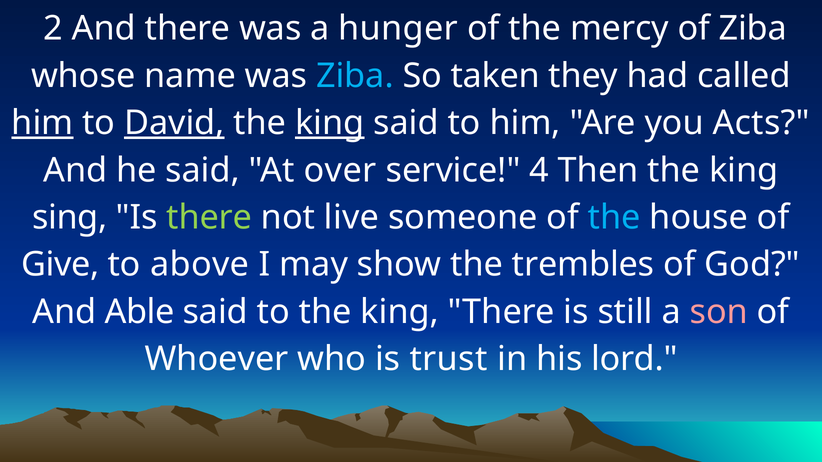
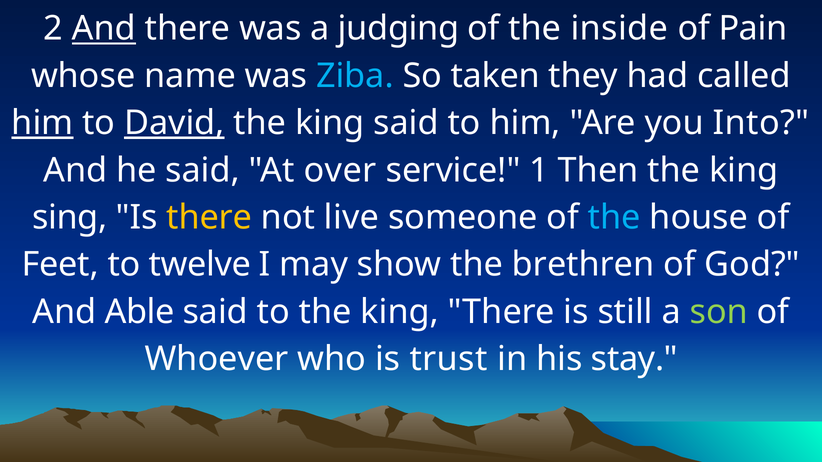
And at (104, 29) underline: none -> present
hunger: hunger -> judging
mercy: mercy -> inside
of Ziba: Ziba -> Pain
king at (330, 123) underline: present -> none
Acts: Acts -> Into
4: 4 -> 1
there at (209, 218) colour: light green -> yellow
Give: Give -> Feet
above: above -> twelve
trembles: trembles -> brethren
son colour: pink -> light green
lord: lord -> stay
